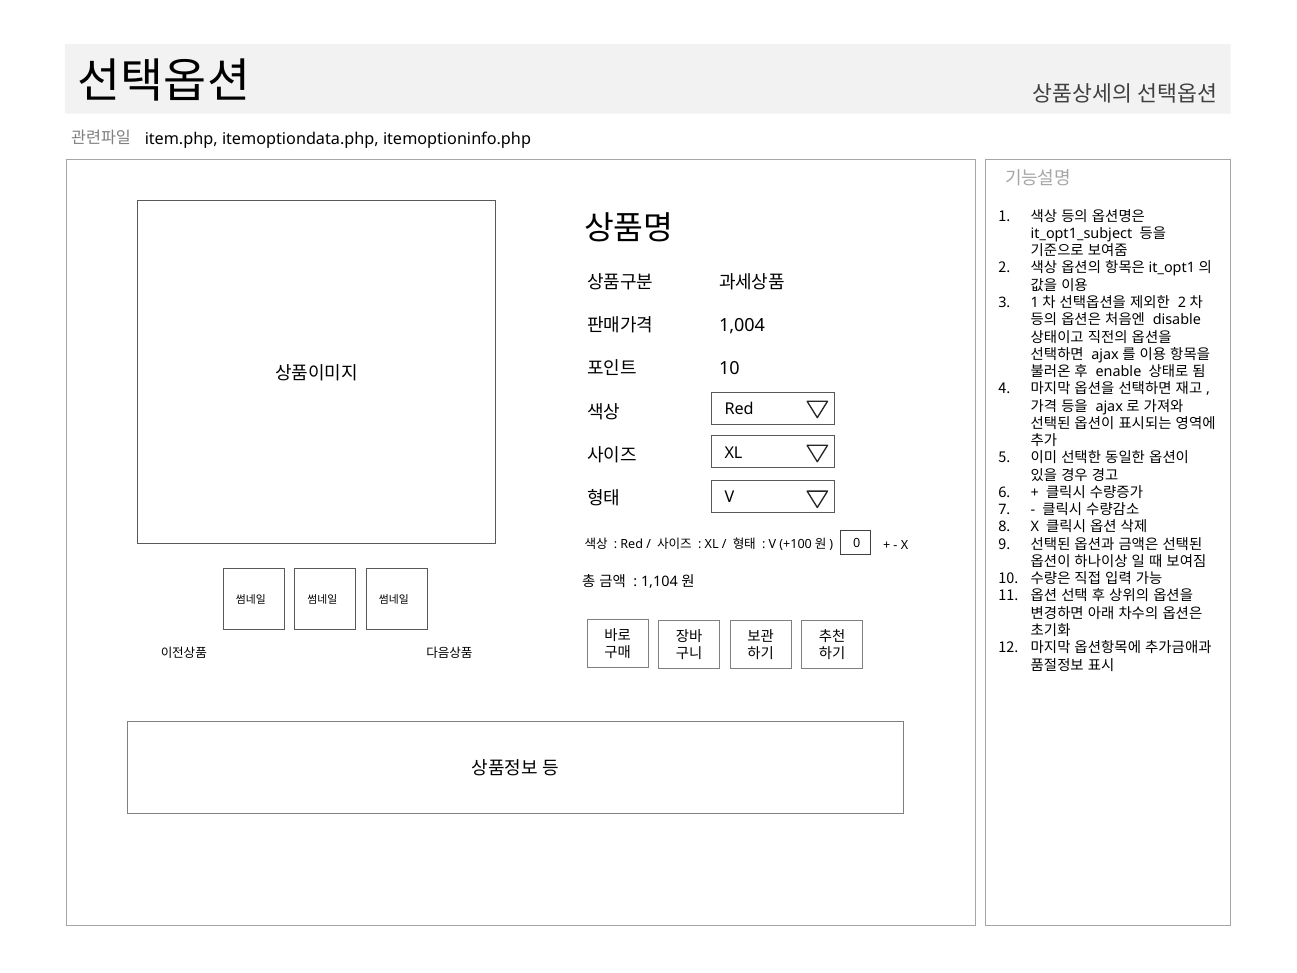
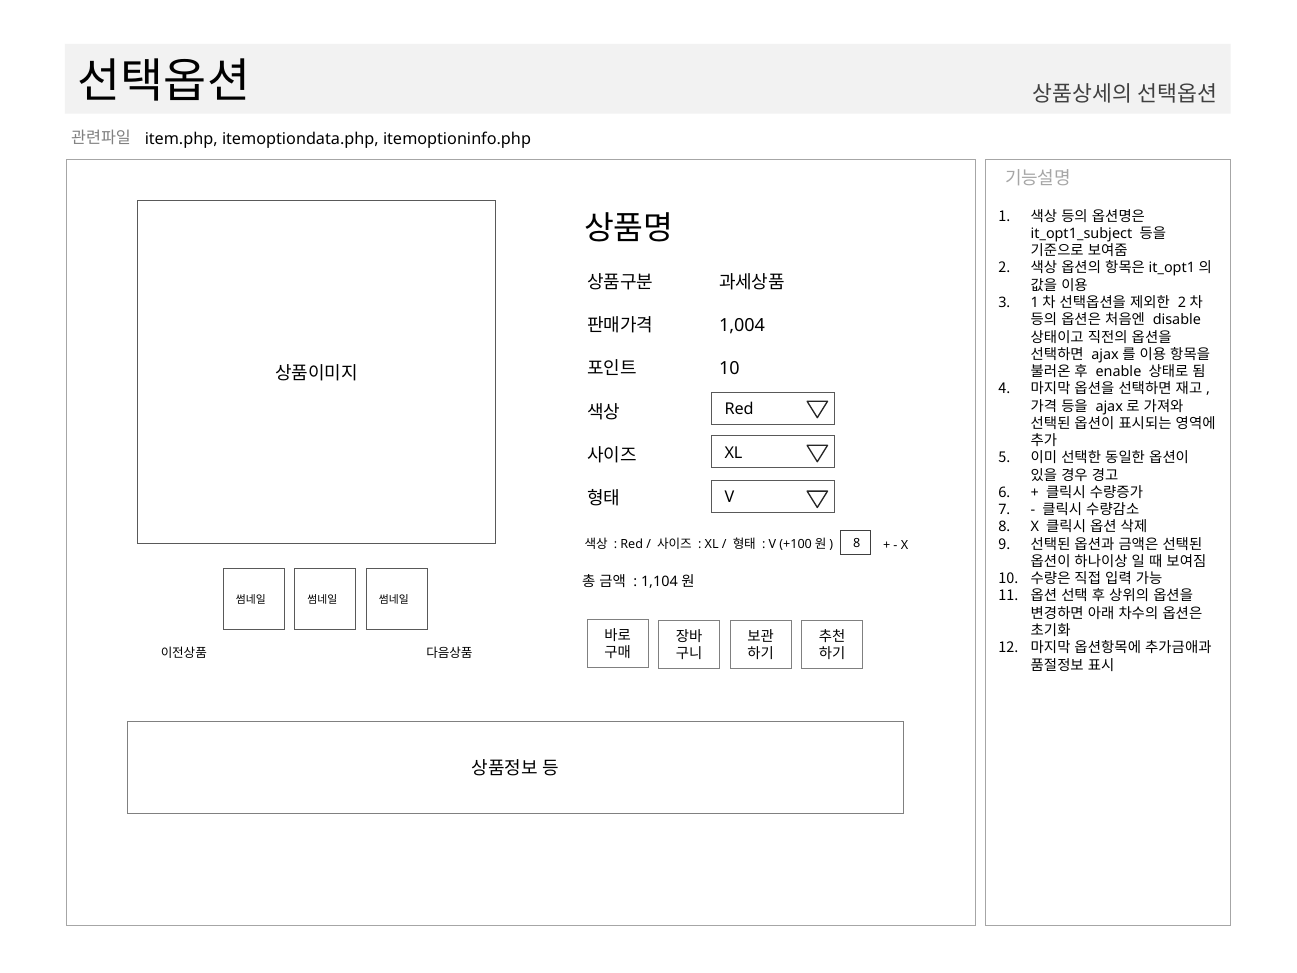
0 at (857, 543): 0 -> 8
